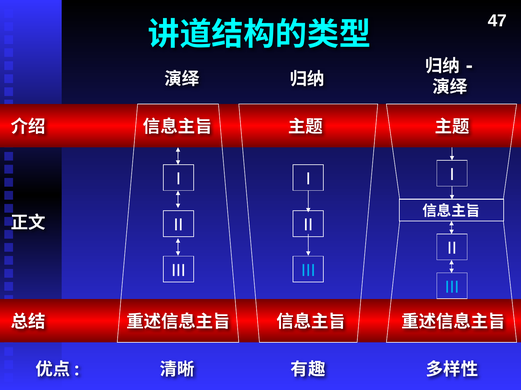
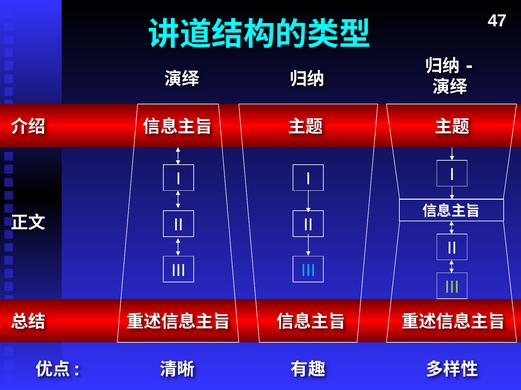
III at (452, 288) colour: light blue -> light green
